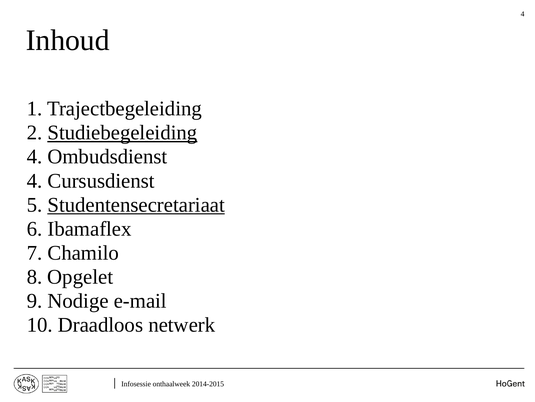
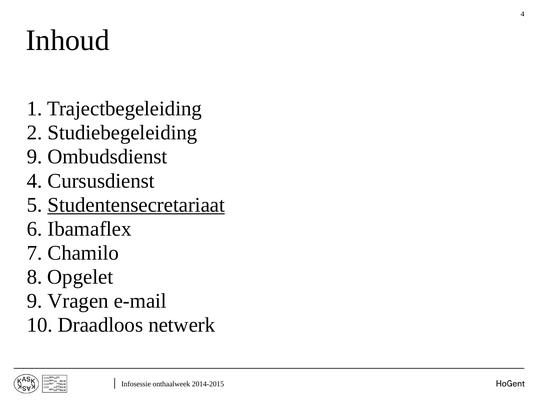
Studiebegeleiding underline: present -> none
4 at (35, 156): 4 -> 9
Nodige: Nodige -> Vragen
